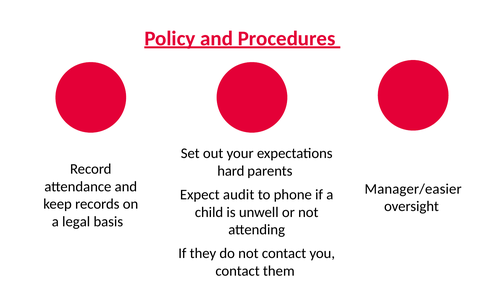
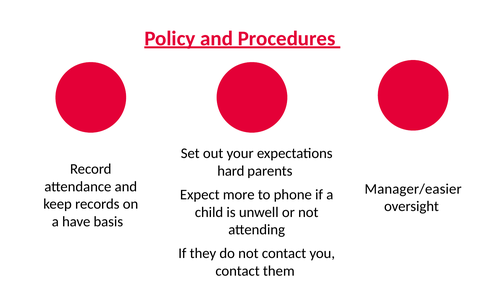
audit: audit -> more
legal: legal -> have
